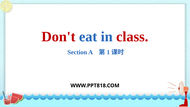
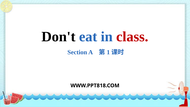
Don't colour: red -> black
